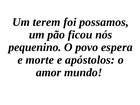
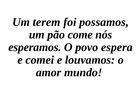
ficou: ficou -> come
pequenino: pequenino -> esperamos
morte: morte -> comei
apóstolos: apóstolos -> louvamos
